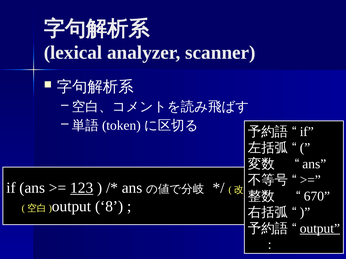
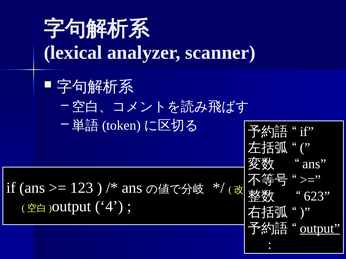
123 underline: present -> none
670: 670 -> 623
8: 8 -> 4
